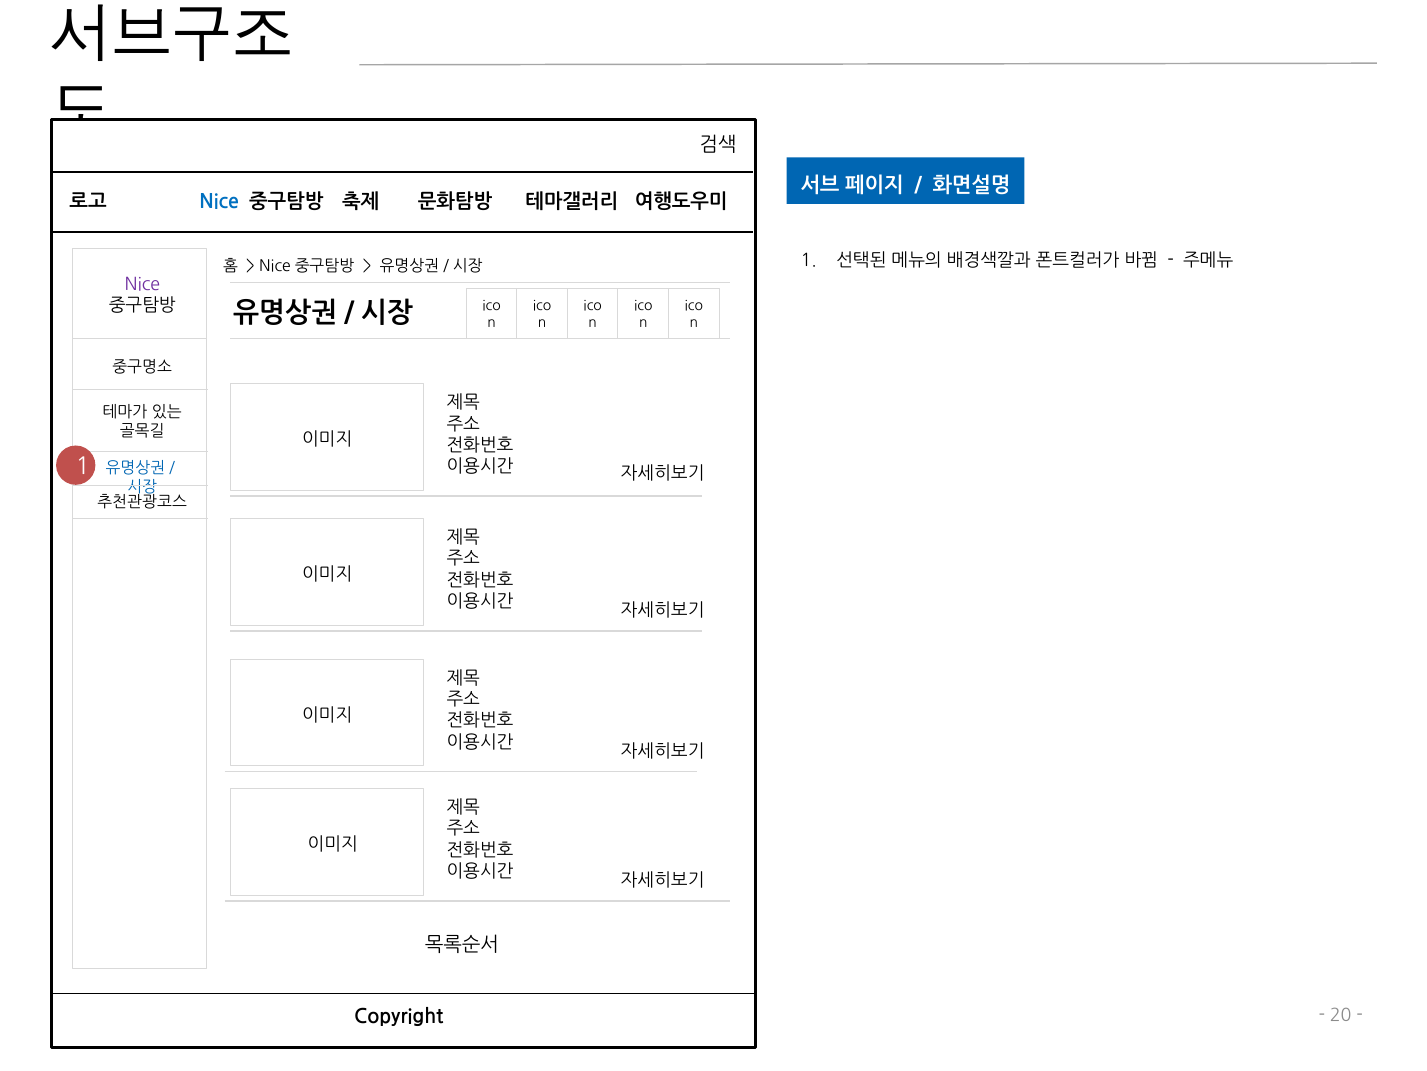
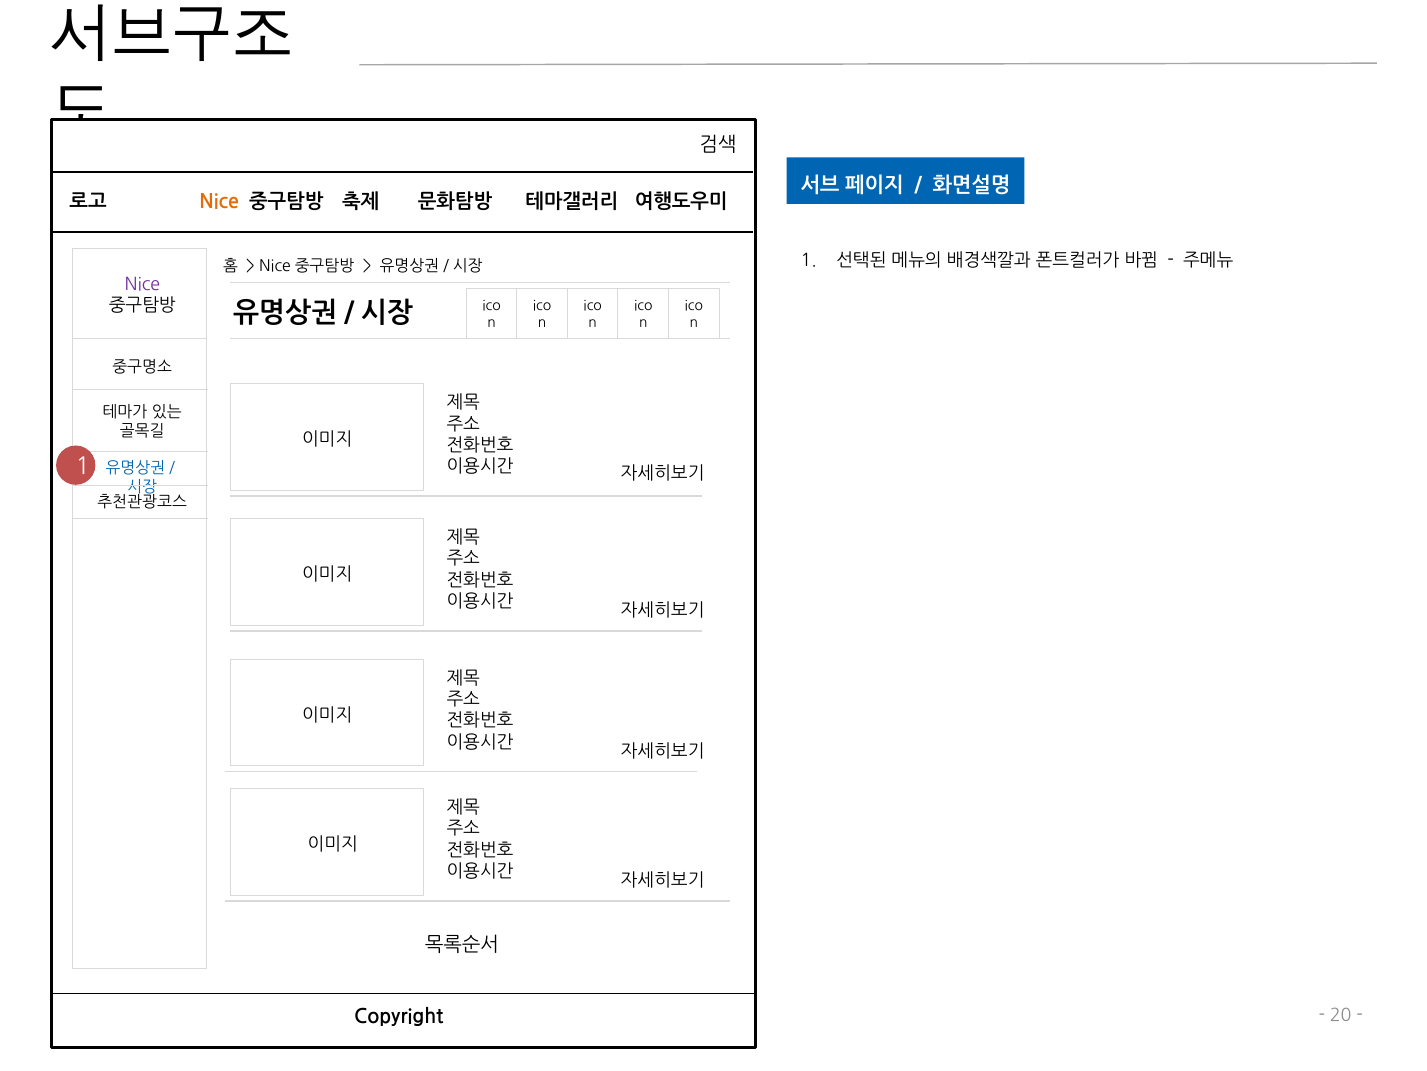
Nice at (219, 201) colour: blue -> orange
